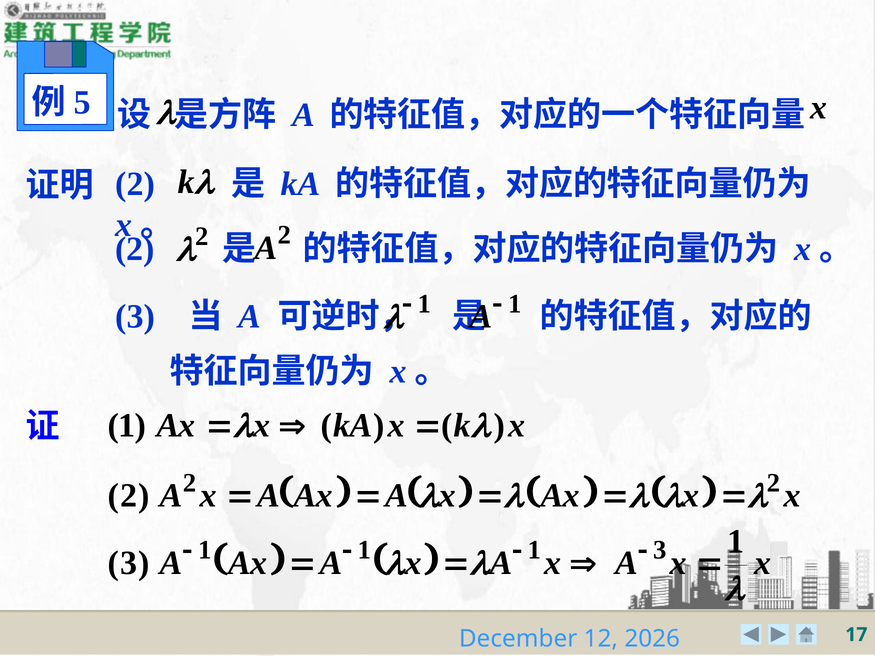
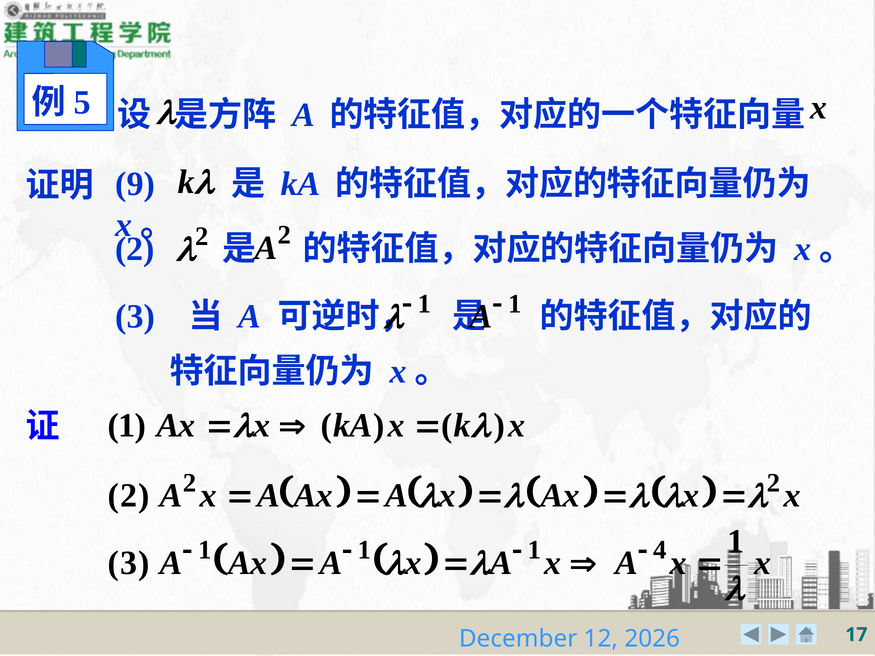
2 at (135, 184): 2 -> 9
3 at (660, 550): 3 -> 4
